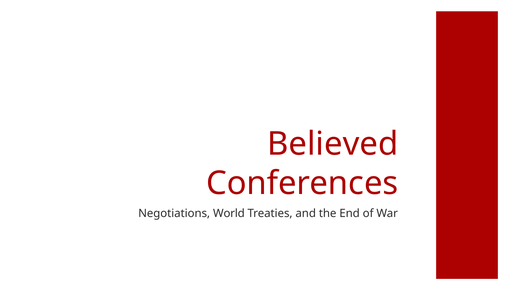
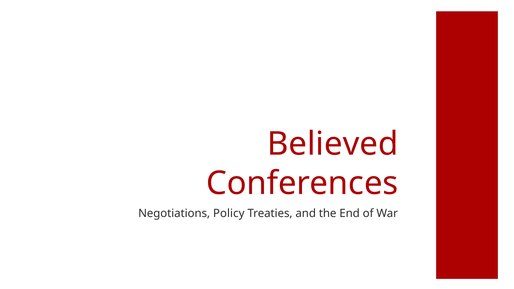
World: World -> Policy
